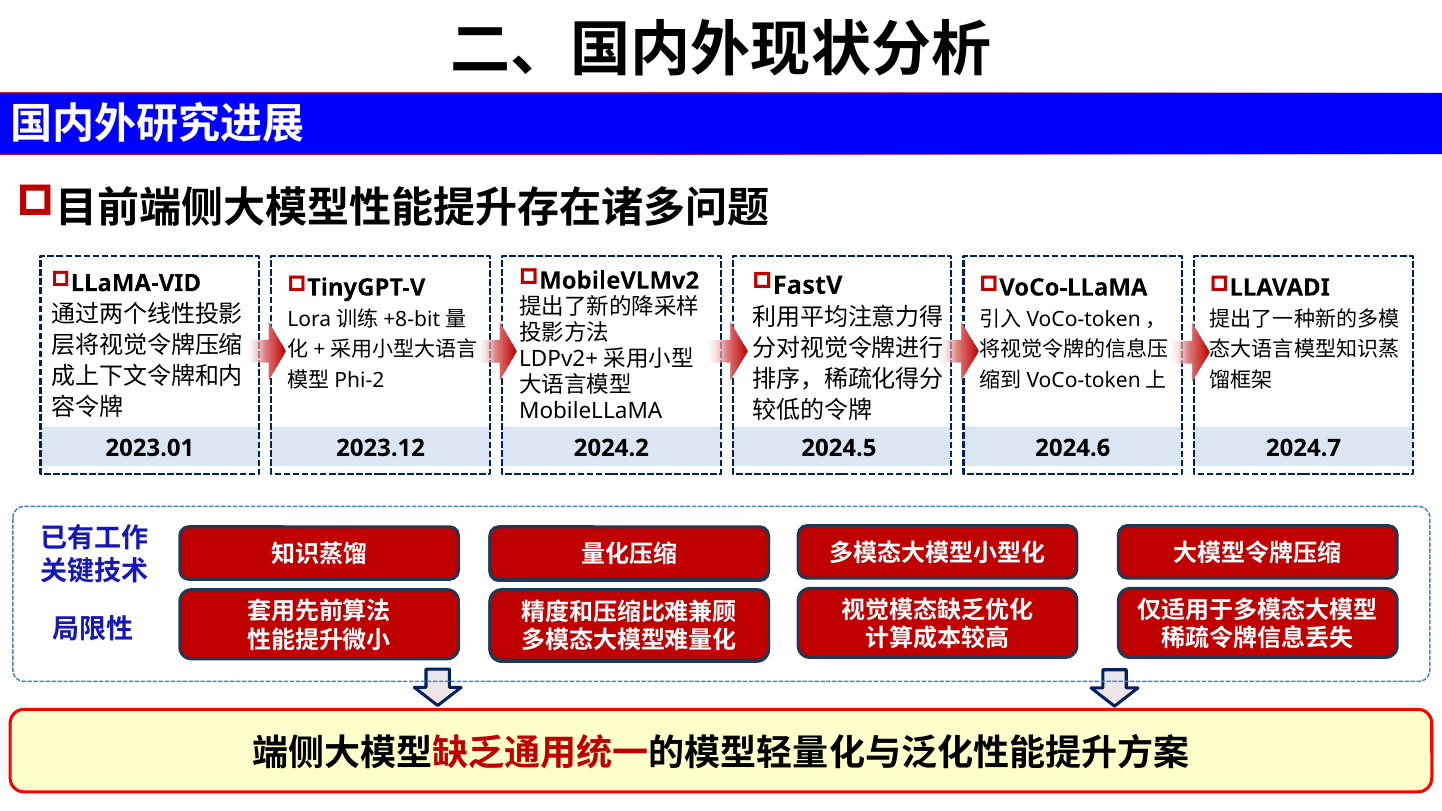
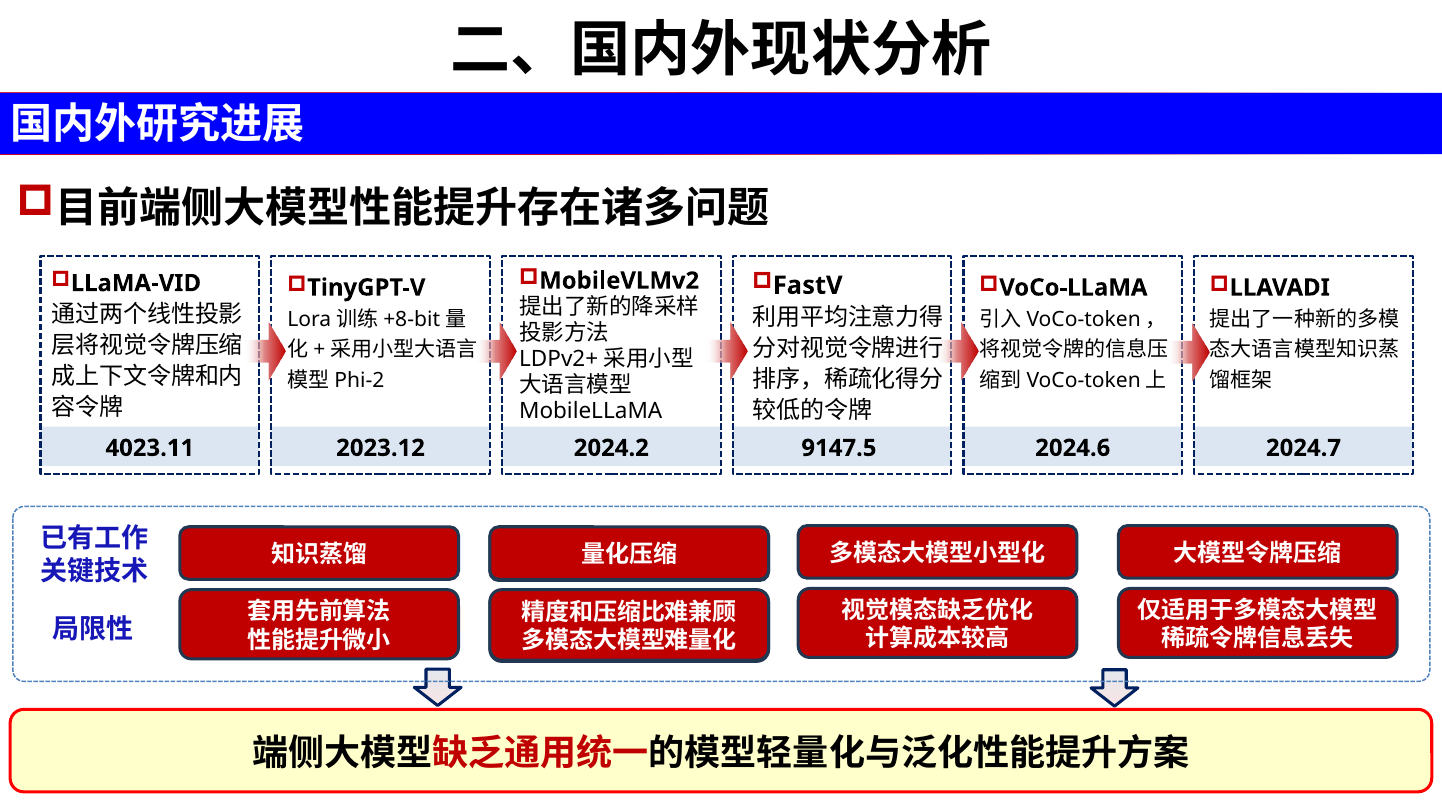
2023.01: 2023.01 -> 4023.11
2024.5: 2024.5 -> 9147.5
